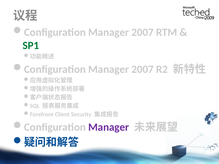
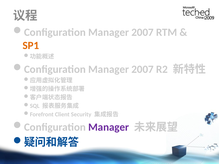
SP1 colour: green -> orange
